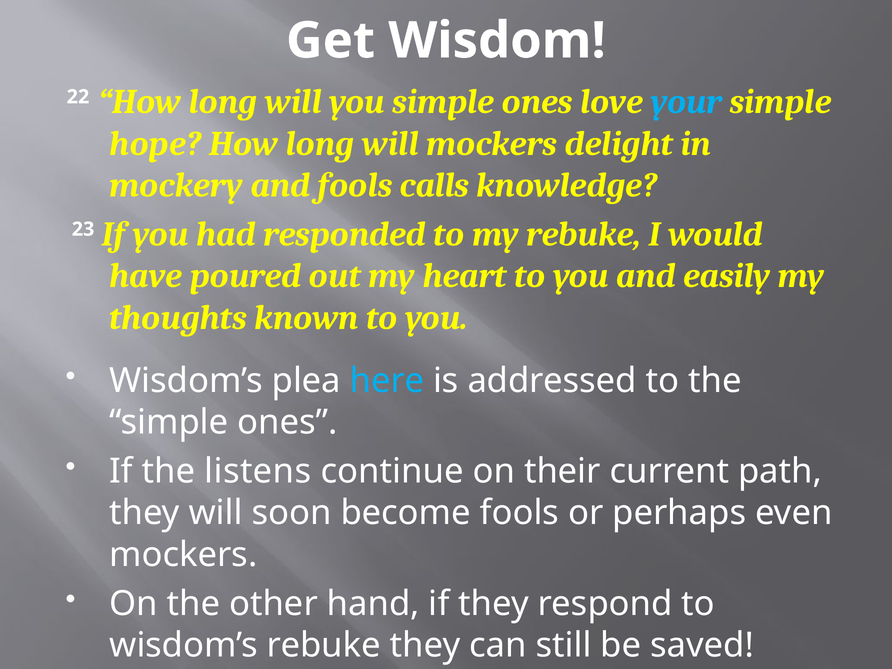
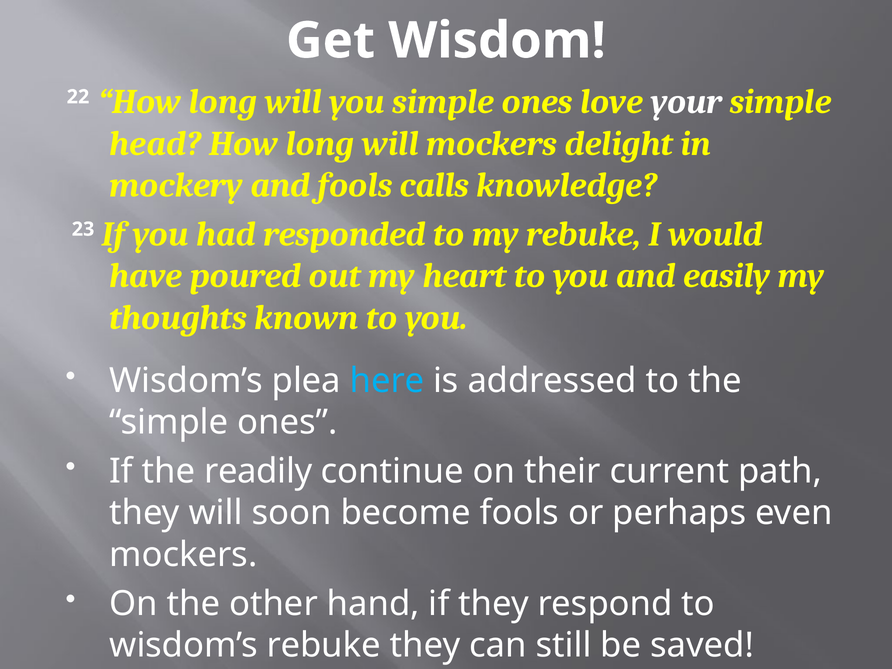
your colour: light blue -> white
hope: hope -> head
listens: listens -> readily
